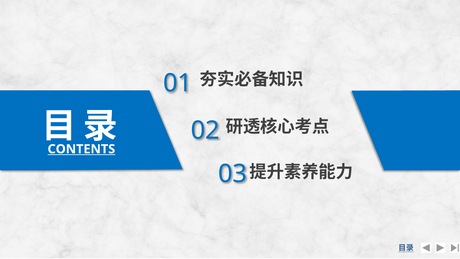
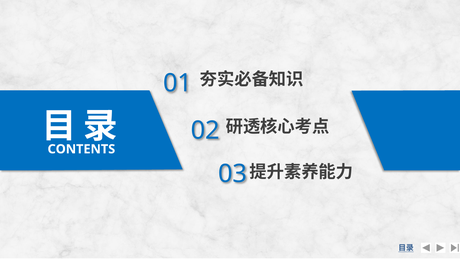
CONTENTS underline: present -> none
